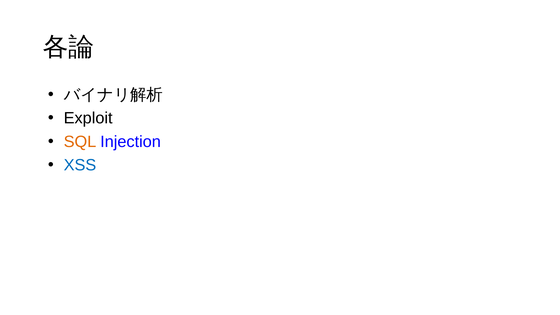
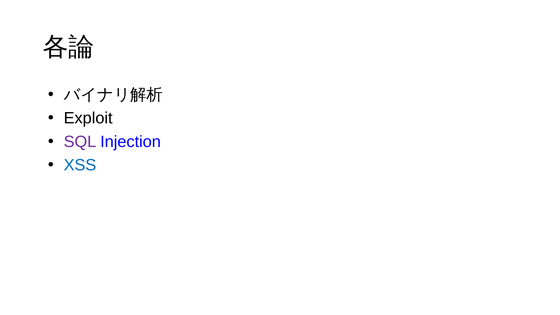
SQL colour: orange -> purple
